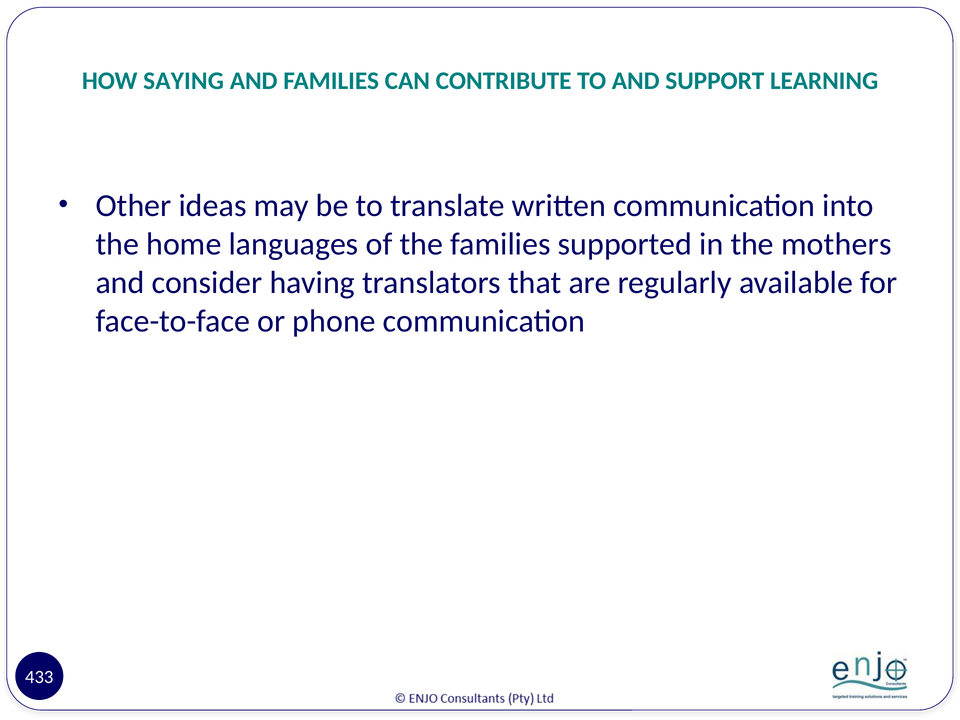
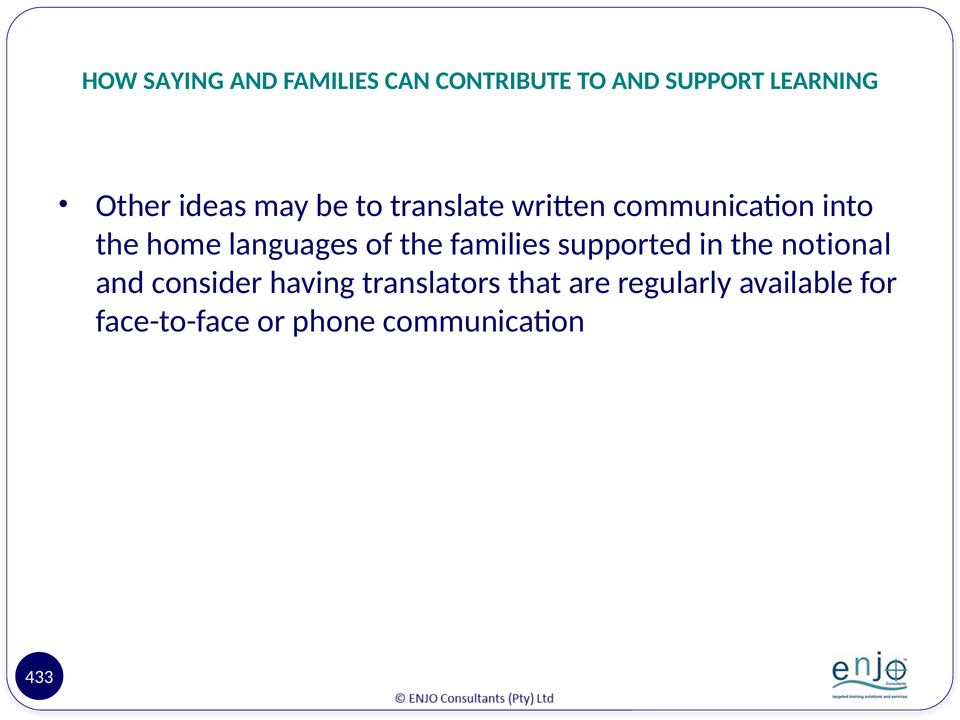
mothers: mothers -> notional
